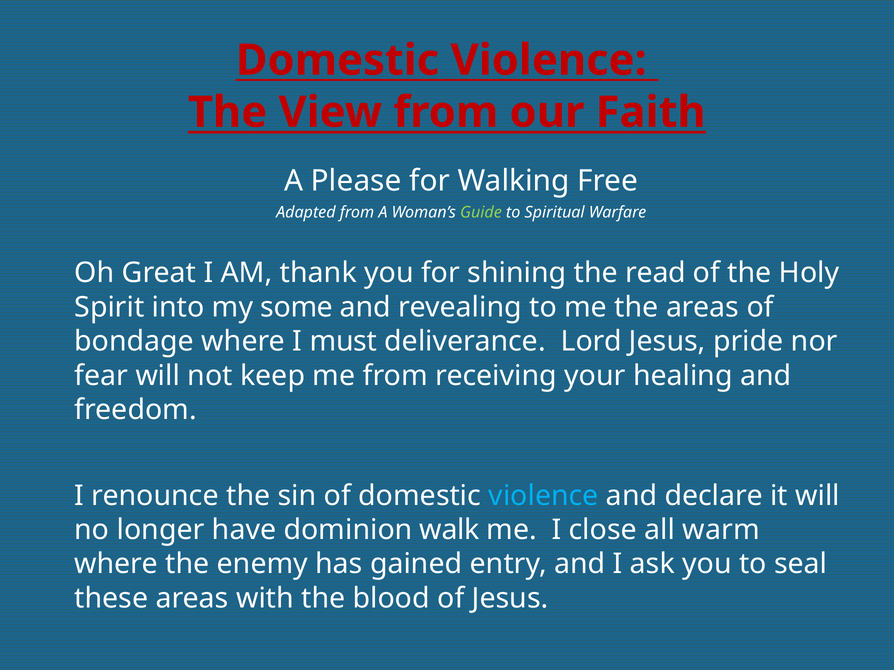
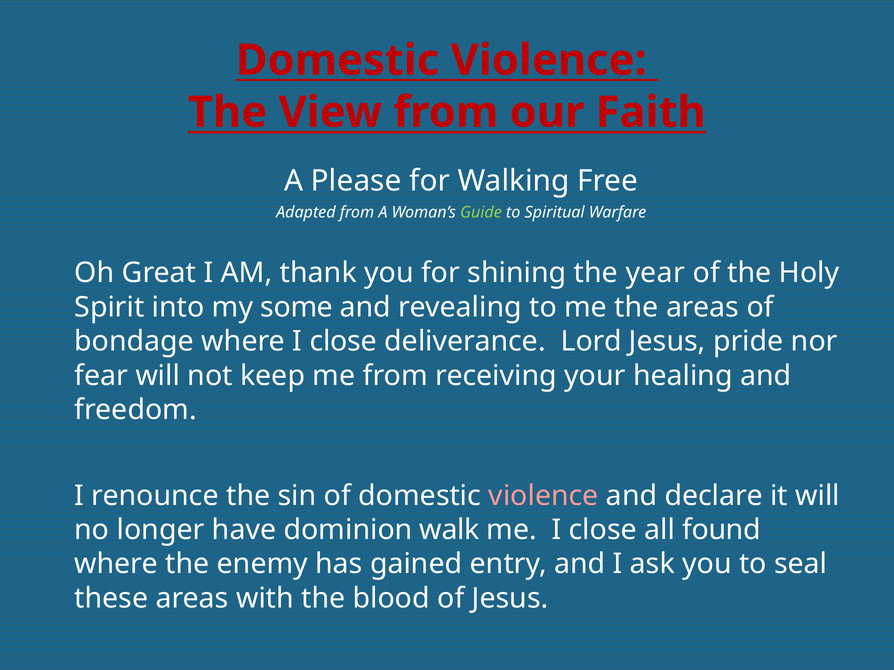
read: read -> year
where I must: must -> close
violence at (544, 496) colour: light blue -> pink
warm: warm -> found
